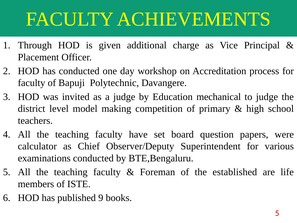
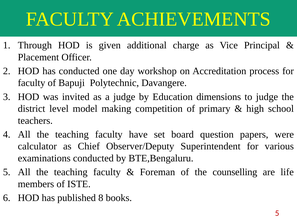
mechanical: mechanical -> dimensions
established: established -> counselling
9: 9 -> 8
